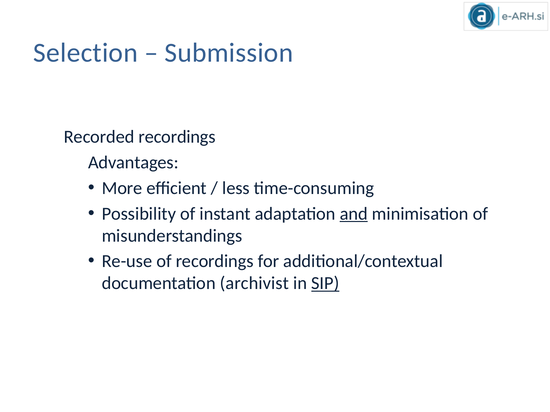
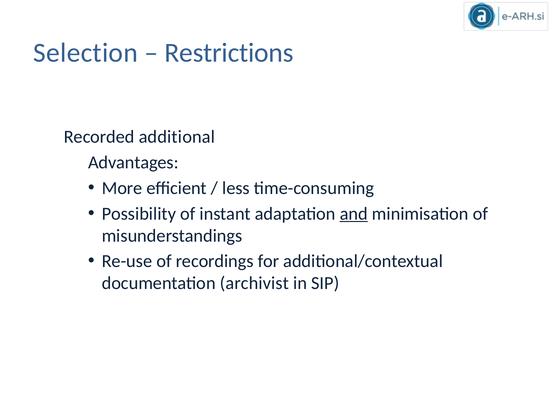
Submission: Submission -> Restrictions
Recorded recordings: recordings -> additional
SIP underline: present -> none
